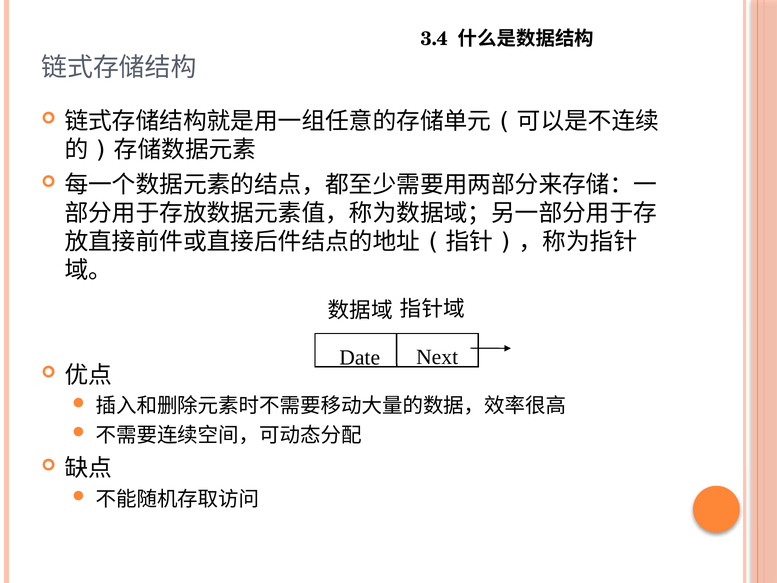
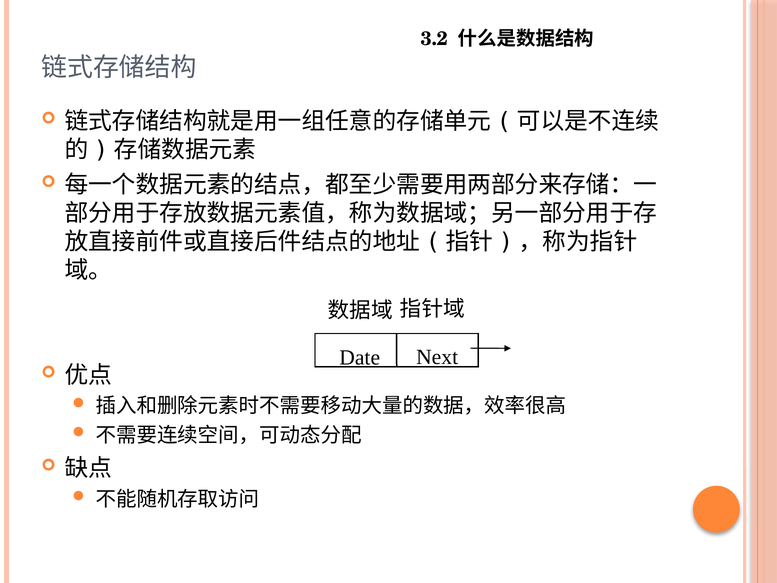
3.4: 3.4 -> 3.2
